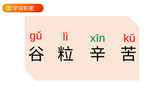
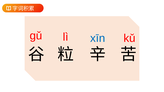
xīn colour: green -> blue
